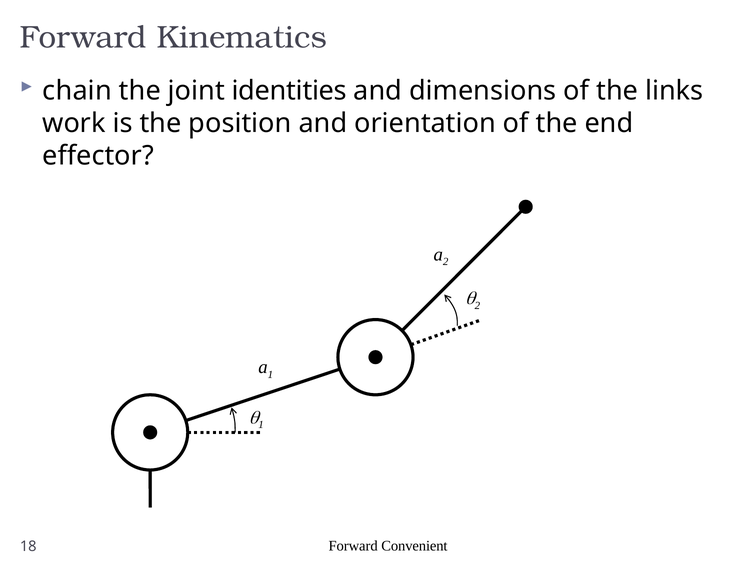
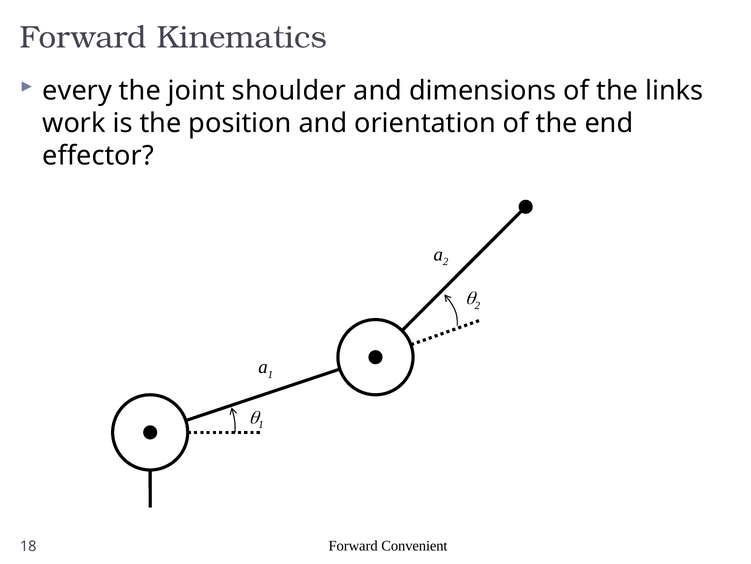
chain: chain -> every
identities: identities -> shoulder
